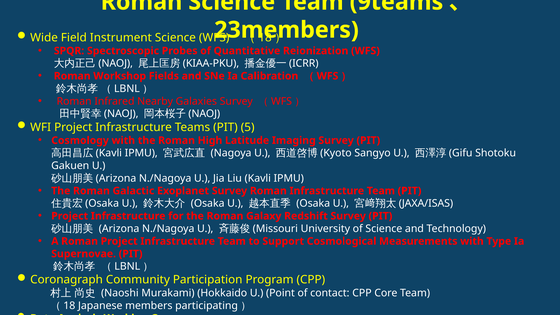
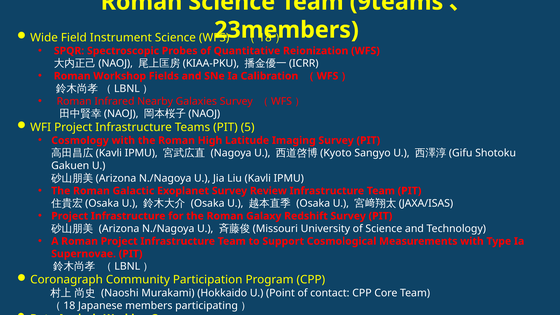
Survey Roman: Roman -> Review
